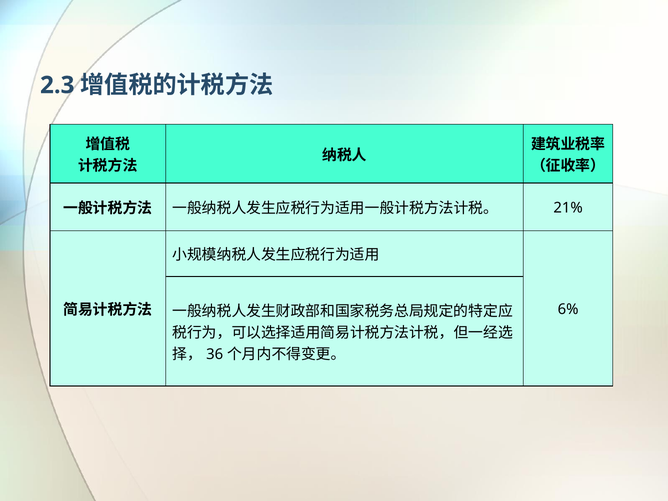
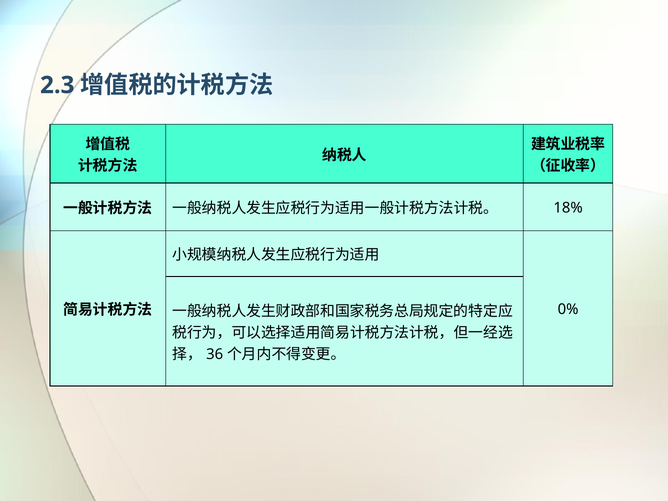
21%: 21% -> 18%
6%: 6% -> 0%
